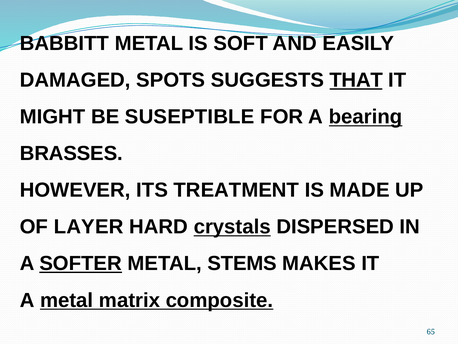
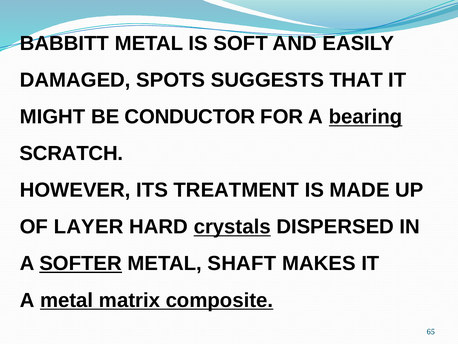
THAT underline: present -> none
SUSEPTIBLE: SUSEPTIBLE -> CONDUCTOR
BRASSES: BRASSES -> SCRATCH
STEMS: STEMS -> SHAFT
